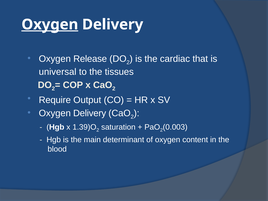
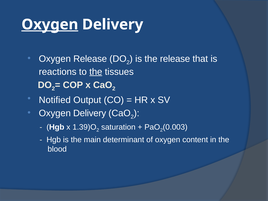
the cardiac: cardiac -> release
universal: universal -> reactions
the at (96, 72) underline: none -> present
Require: Require -> Notified
